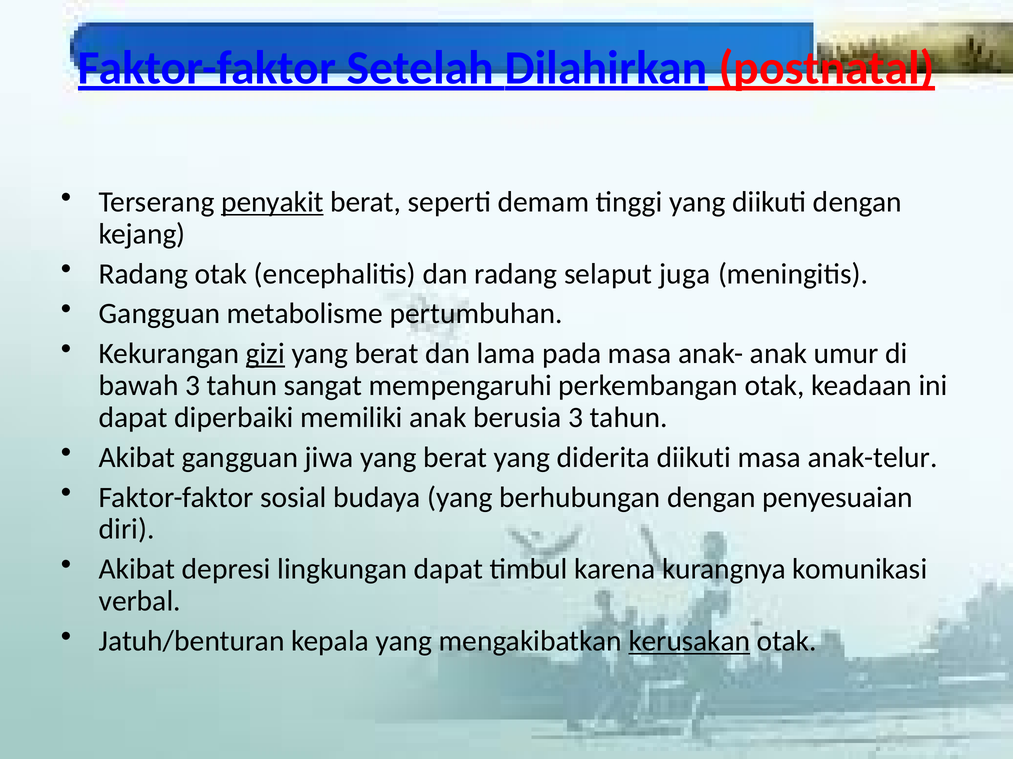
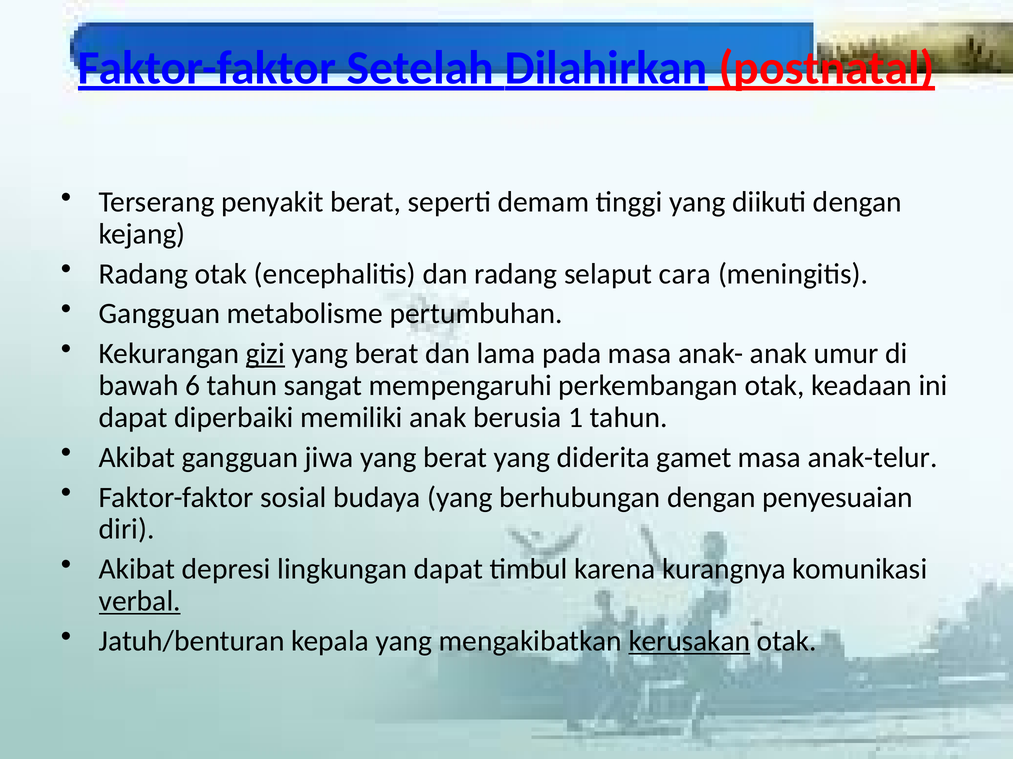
penyakit underline: present -> none
juga: juga -> cara
bawah 3: 3 -> 6
berusia 3: 3 -> 1
diderita diikuti: diikuti -> gamet
verbal underline: none -> present
